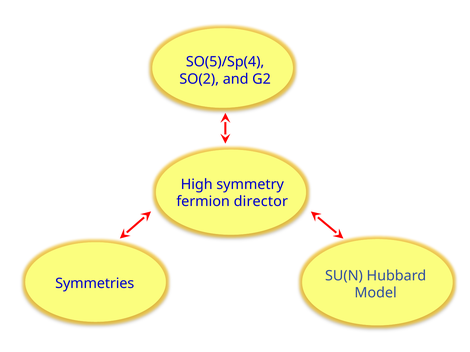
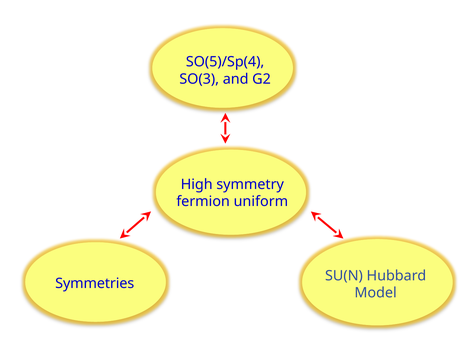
SO(2: SO(2 -> SO(3
director: director -> uniform
